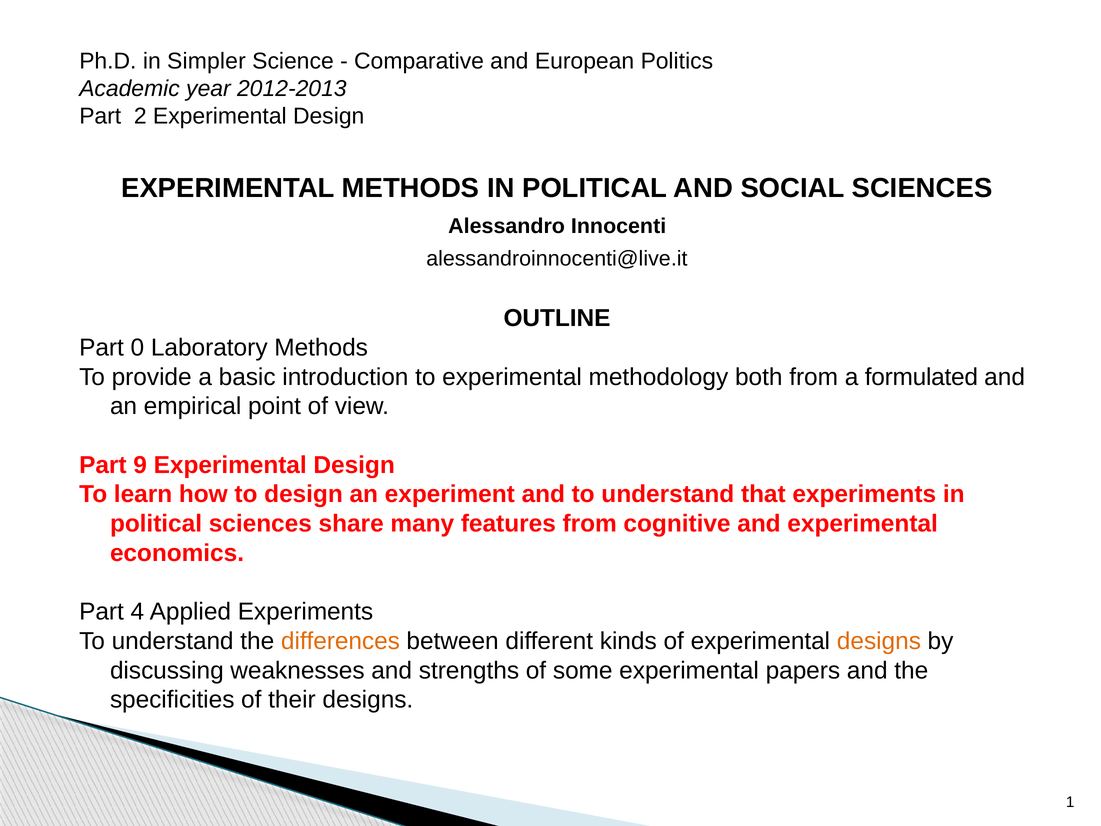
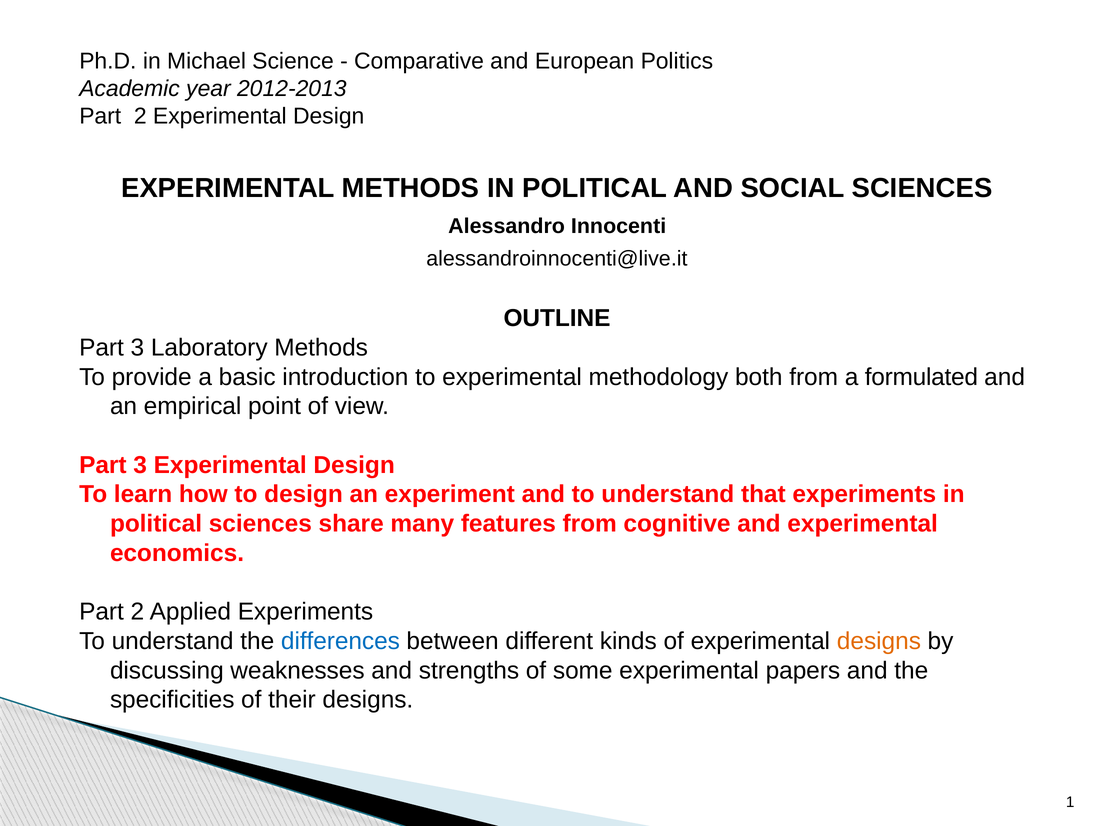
Simpler: Simpler -> Michael
0 at (137, 348): 0 -> 3
9 at (140, 465): 9 -> 3
4 at (137, 612): 4 -> 2
differences colour: orange -> blue
